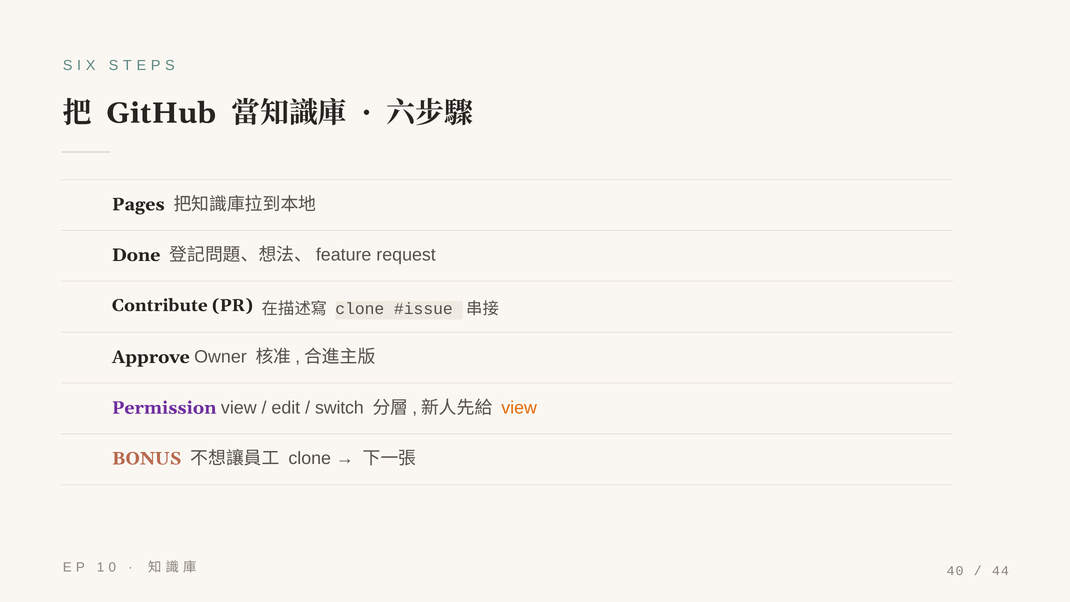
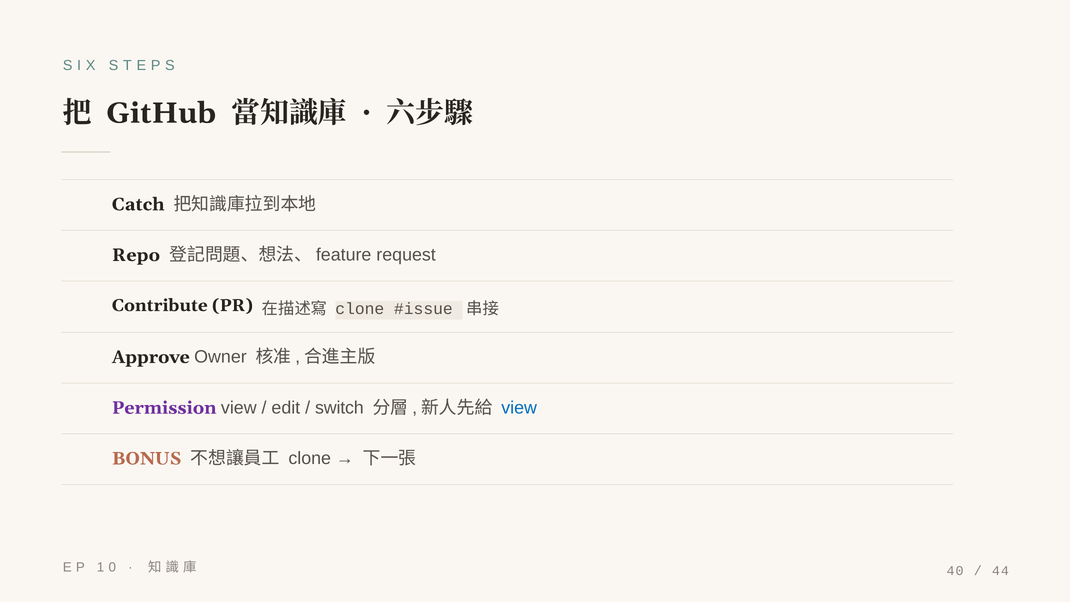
Pages: Pages -> Catch
Done: Done -> Repo
view at (519, 408) colour: orange -> blue
